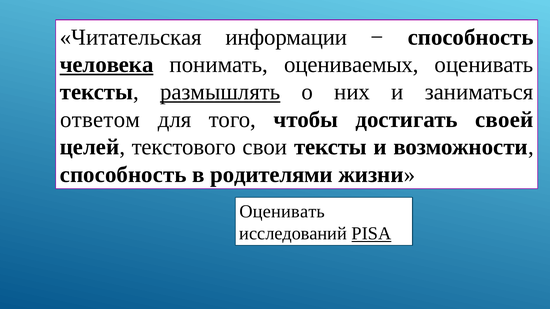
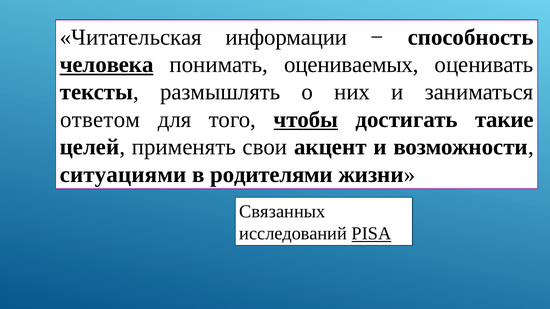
размышлять underline: present -> none
чтобы underline: none -> present
своей: своей -> такие
текстового: текстового -> применять
свои тексты: тексты -> акцент
способность at (123, 175): способность -> ситуациями
Оценивать at (282, 212): Оценивать -> Связанных
